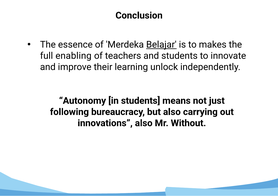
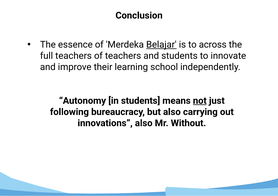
makes: makes -> across
full enabling: enabling -> teachers
unlock: unlock -> school
not underline: none -> present
